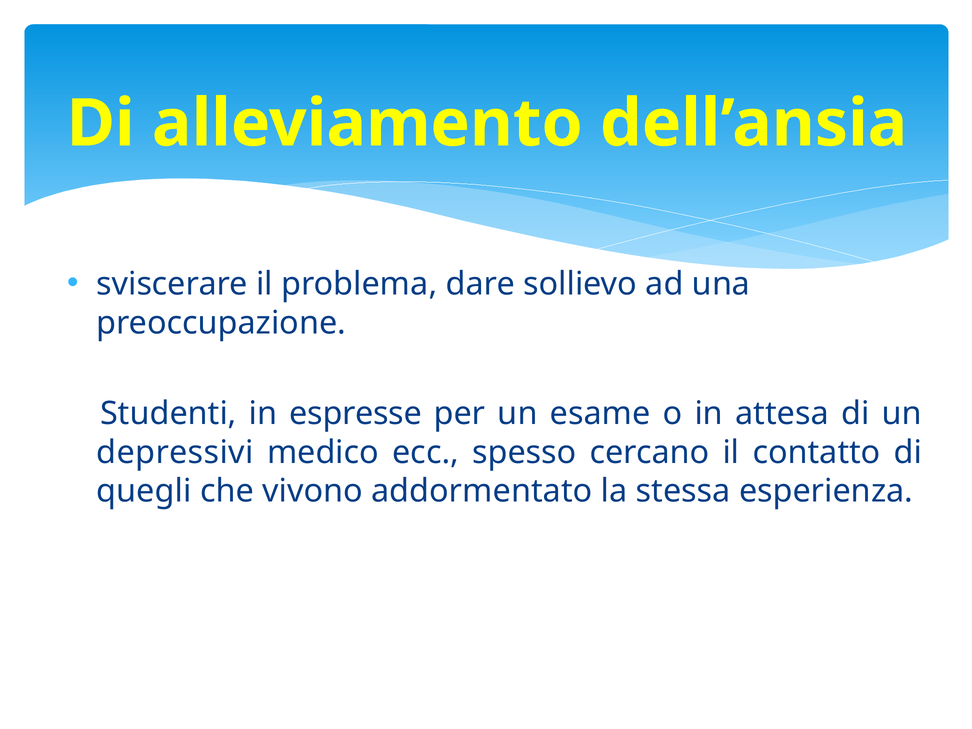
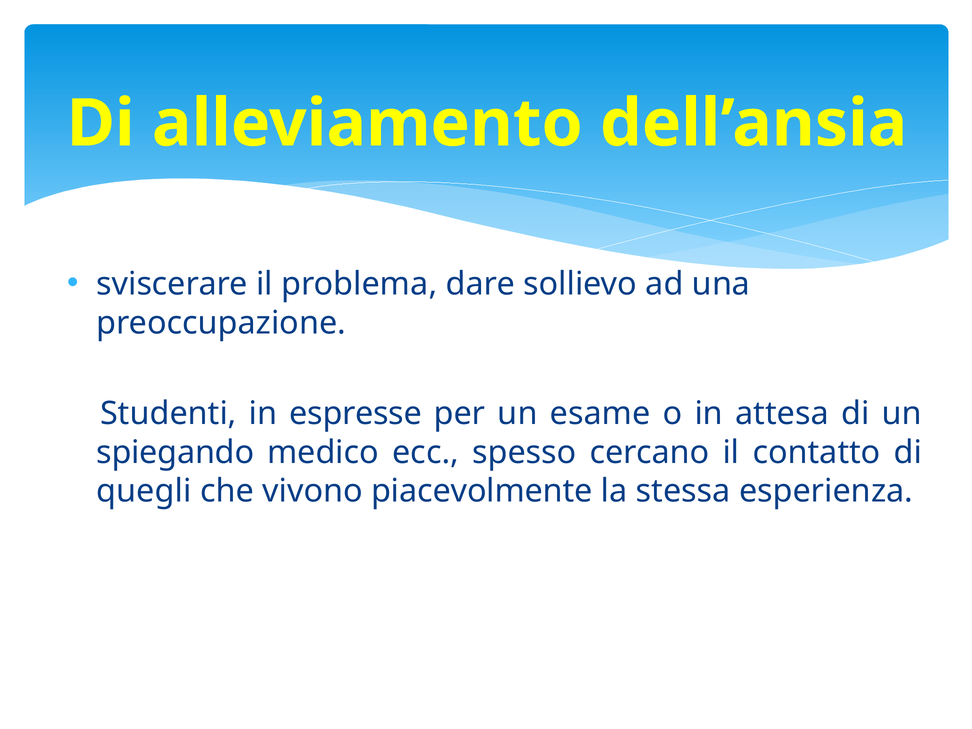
depressivi: depressivi -> spiegando
addormentato: addormentato -> piacevolmente
